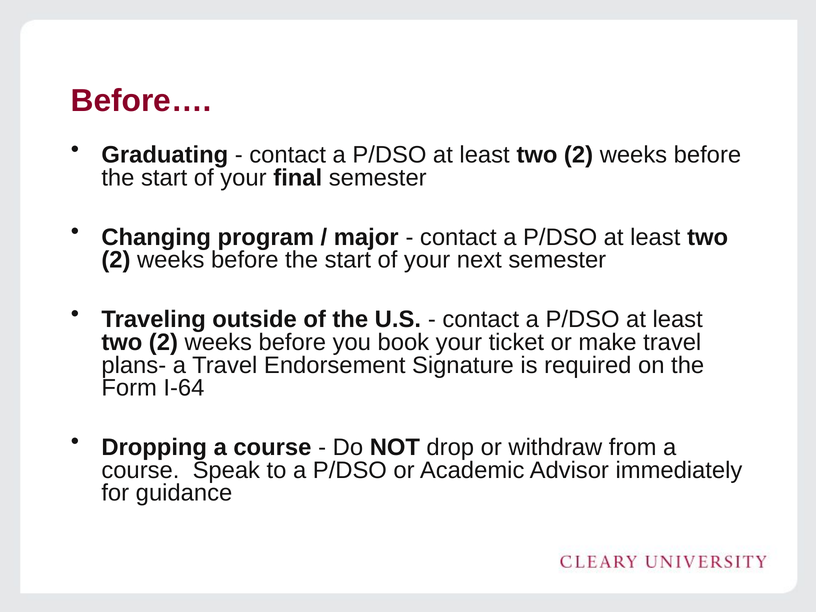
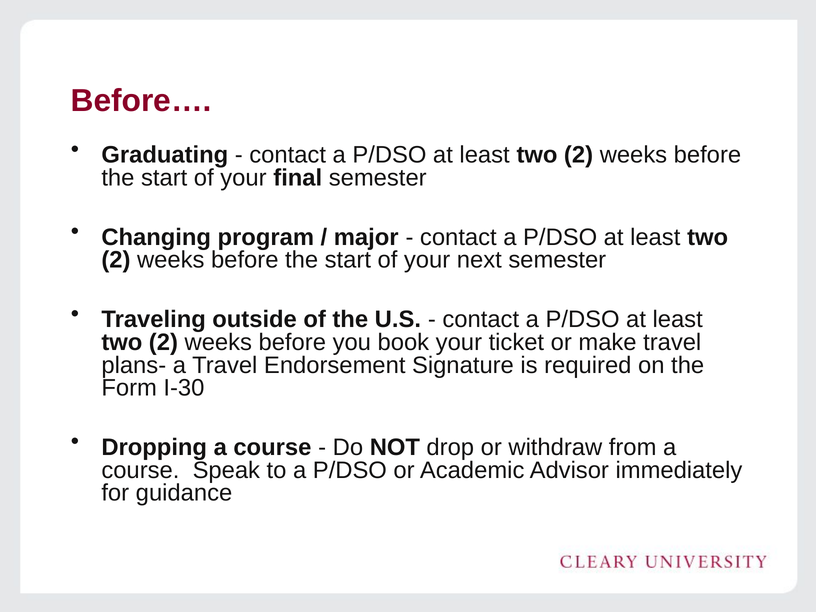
I-64: I-64 -> I-30
